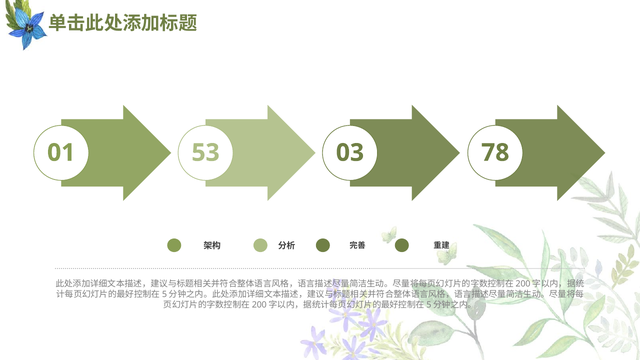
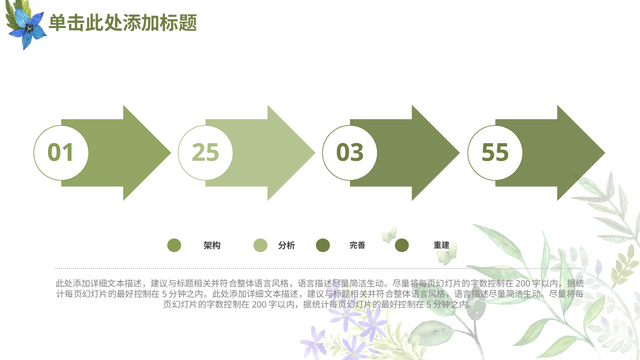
53: 53 -> 25
78: 78 -> 55
